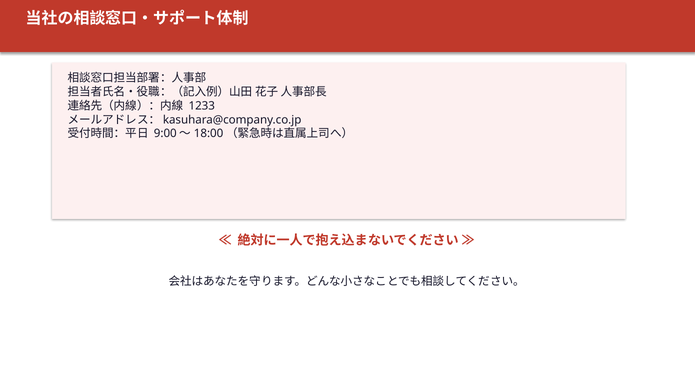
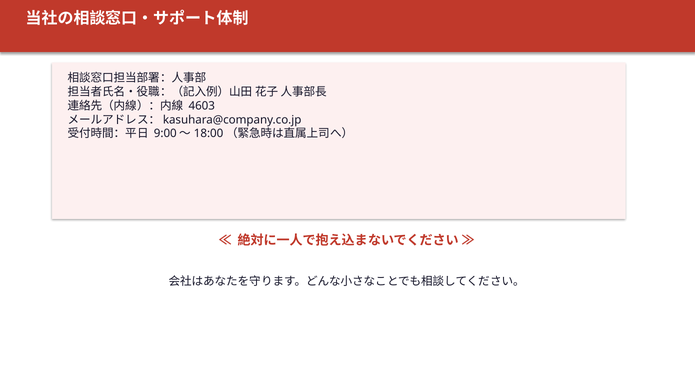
1233: 1233 -> 4603
